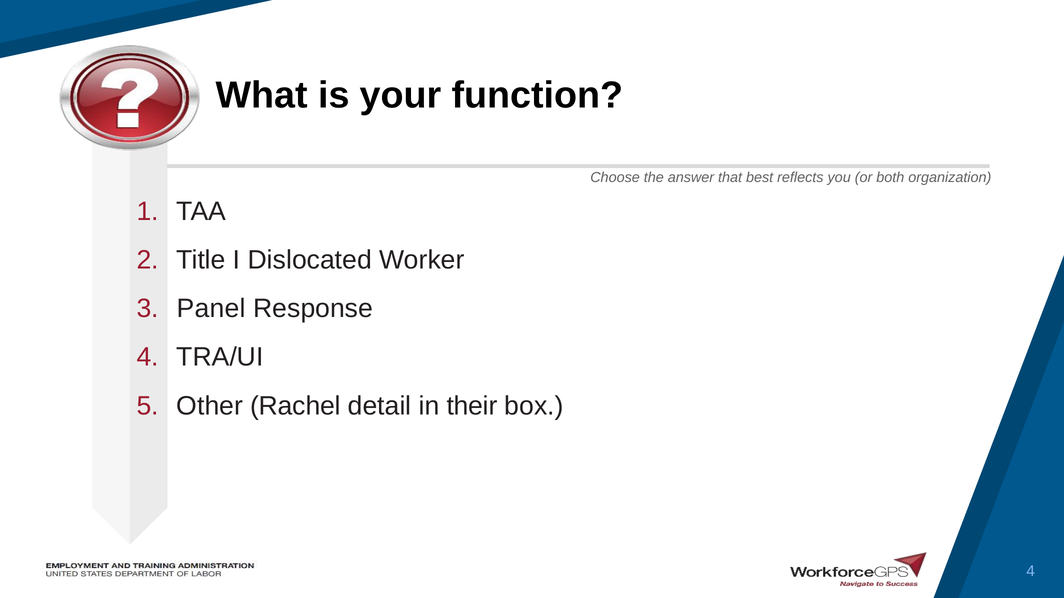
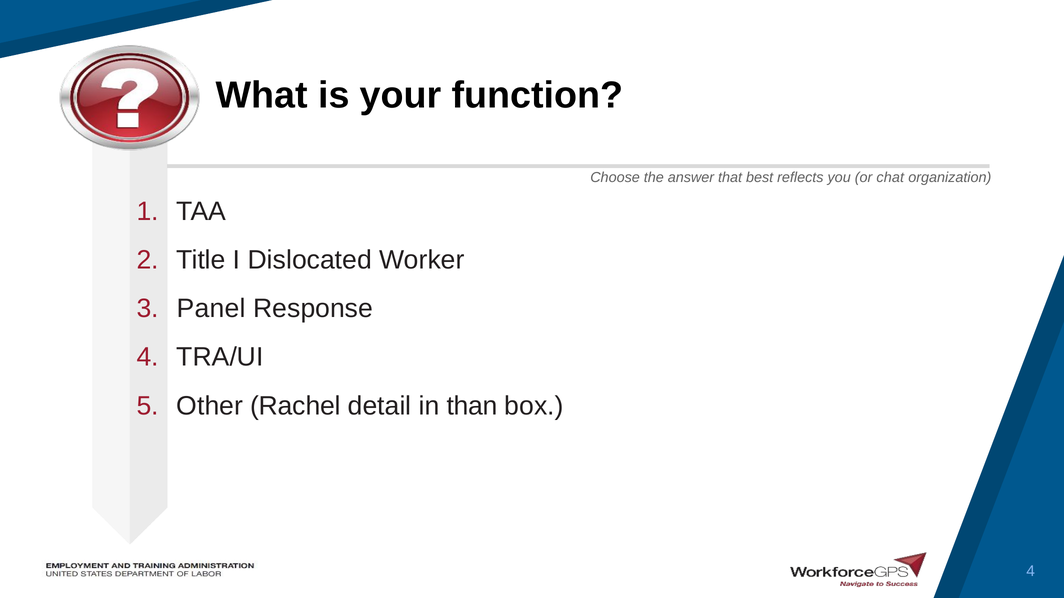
both: both -> chat
their: their -> than
